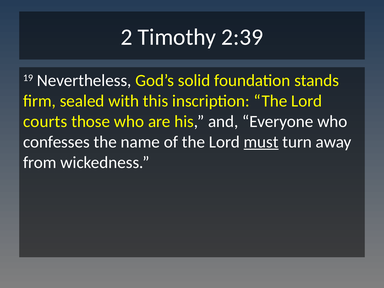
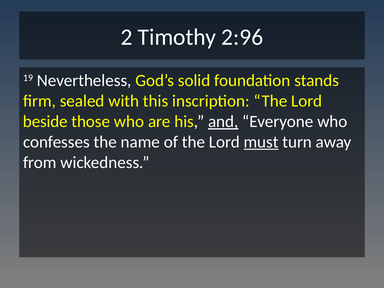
2:39: 2:39 -> 2:96
courts: courts -> beside
and underline: none -> present
